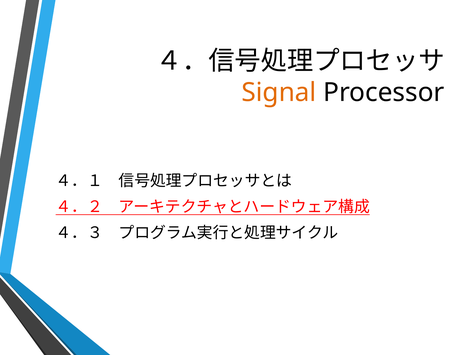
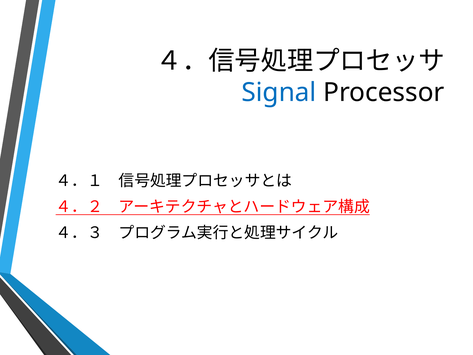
Signal colour: orange -> blue
